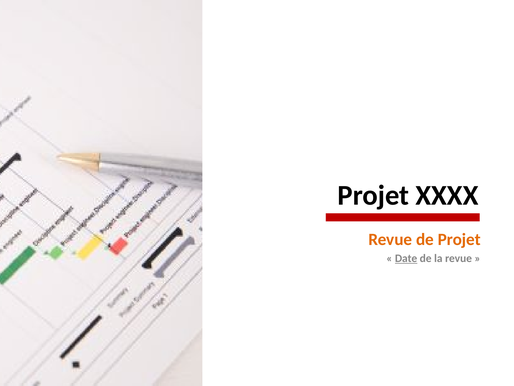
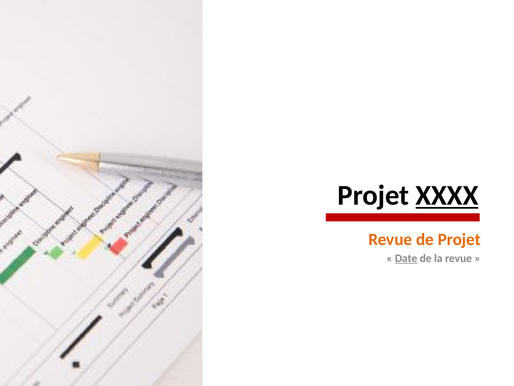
XXXX underline: none -> present
